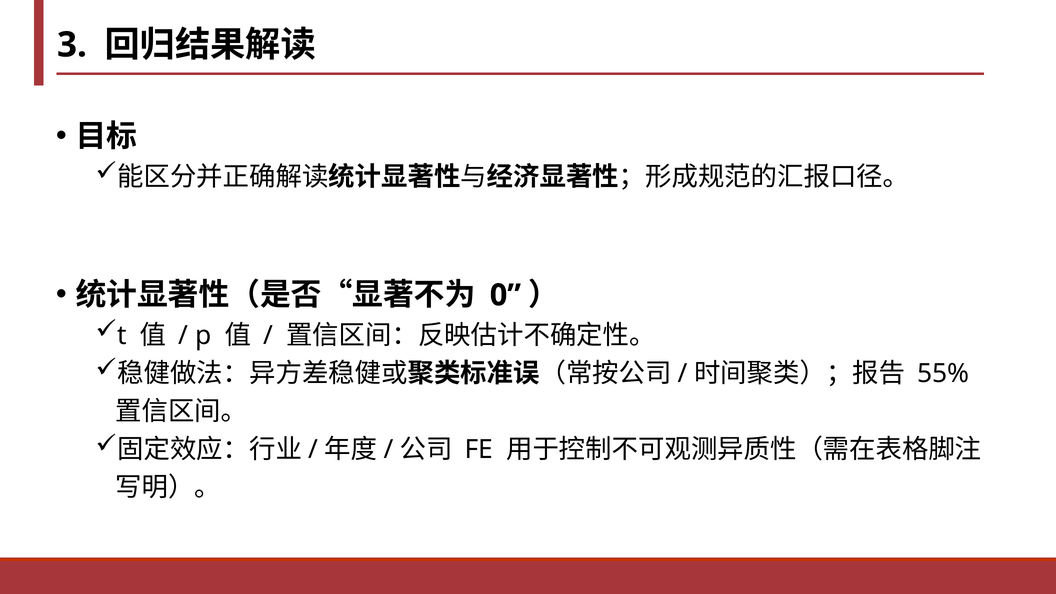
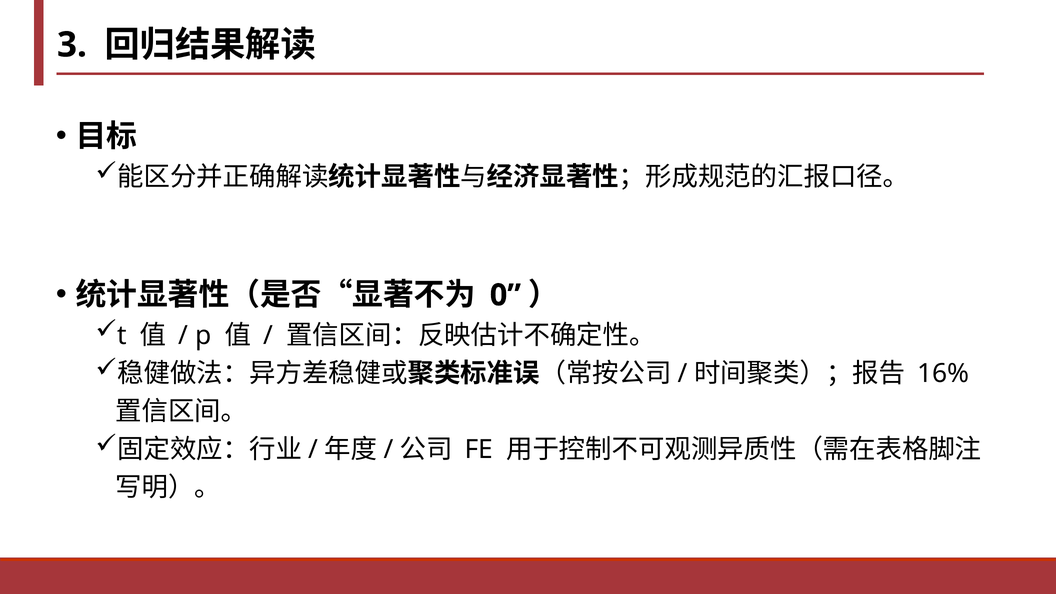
55%: 55% -> 16%
